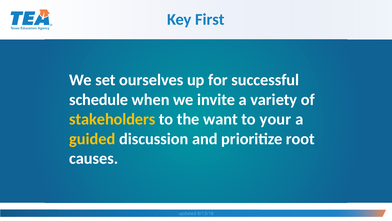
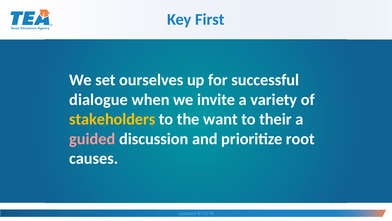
schedule: schedule -> dialogue
your: your -> their
guided colour: yellow -> pink
